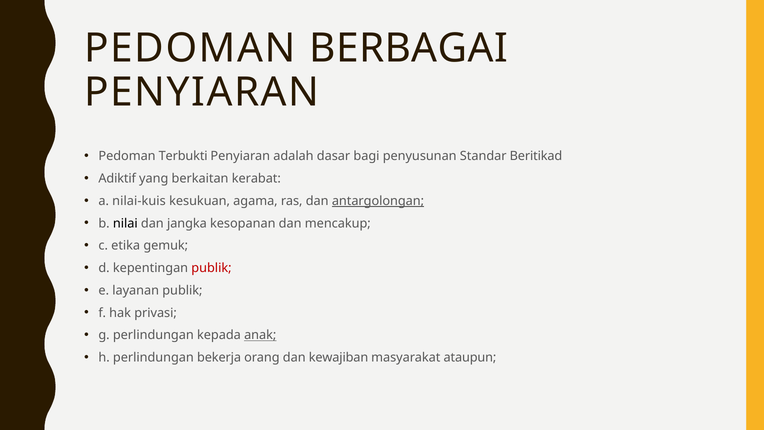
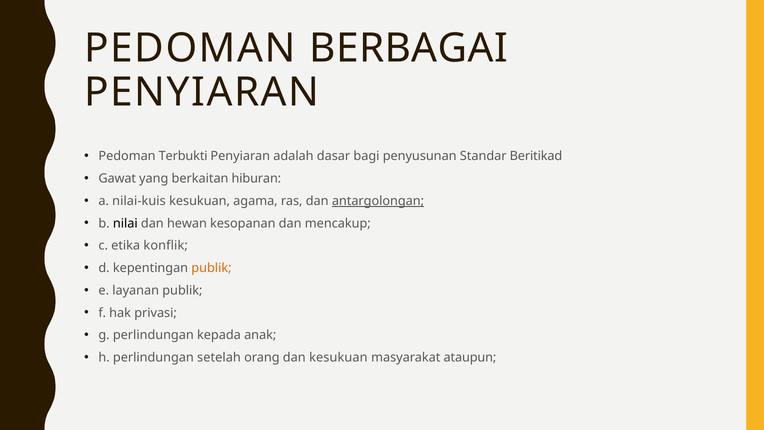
Adiktif: Adiktif -> Gawat
kerabat: kerabat -> hiburan
jangka: jangka -> hewan
gemuk: gemuk -> konflik
publik at (211, 268) colour: red -> orange
anak underline: present -> none
bekerja: bekerja -> setelah
dan kewajiban: kewajiban -> kesukuan
